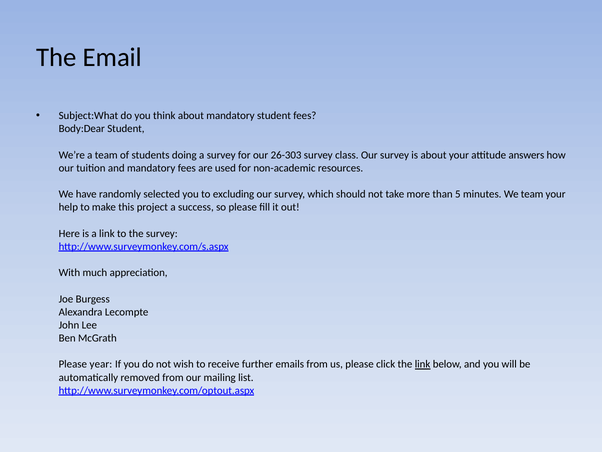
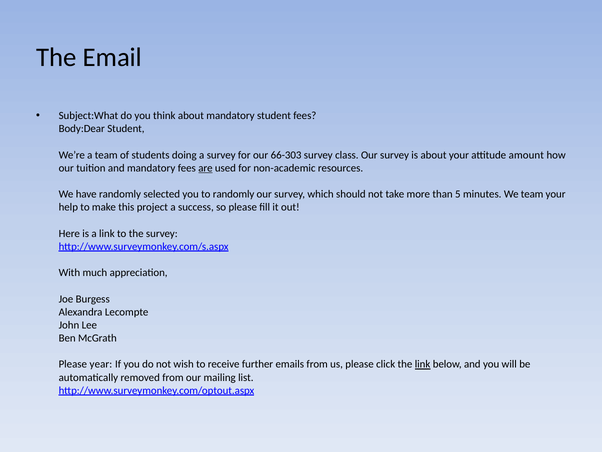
26-303: 26-303 -> 66-303
answers: answers -> amount
are underline: none -> present
to excluding: excluding -> randomly
